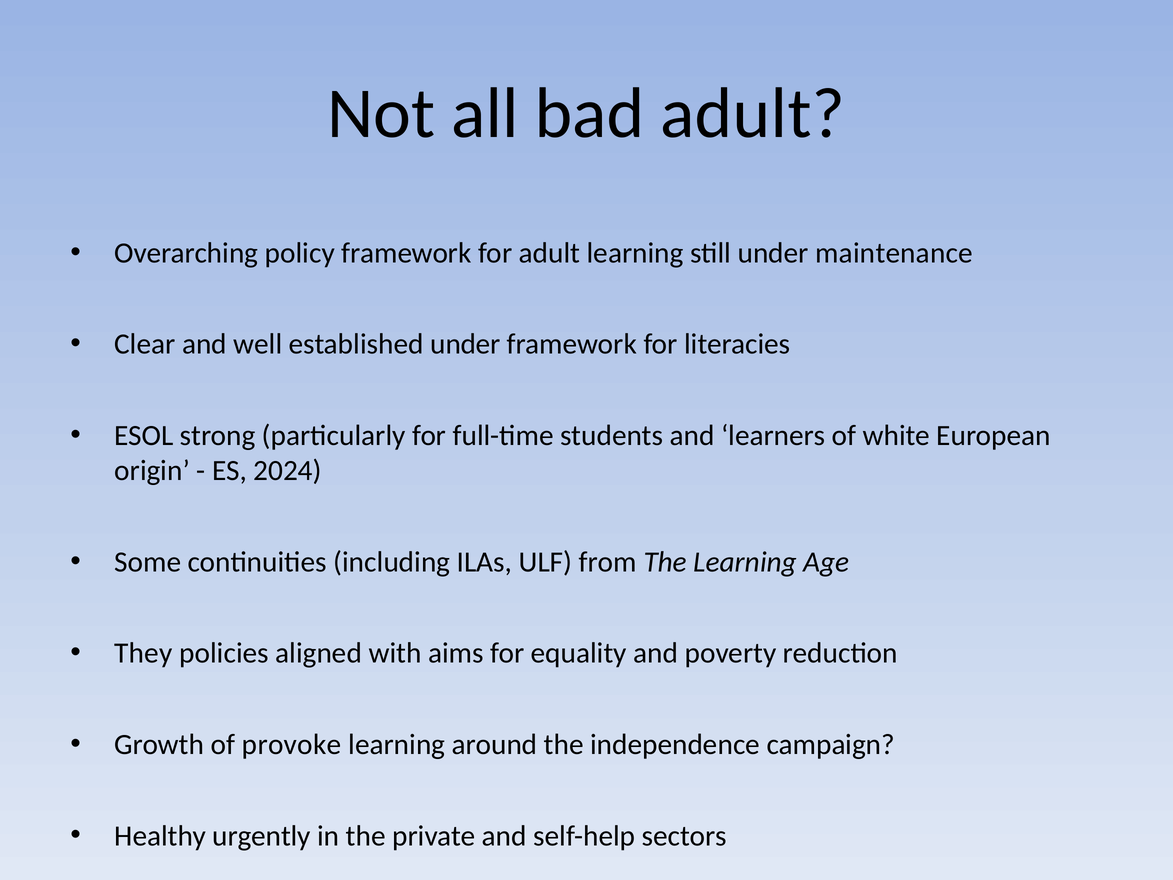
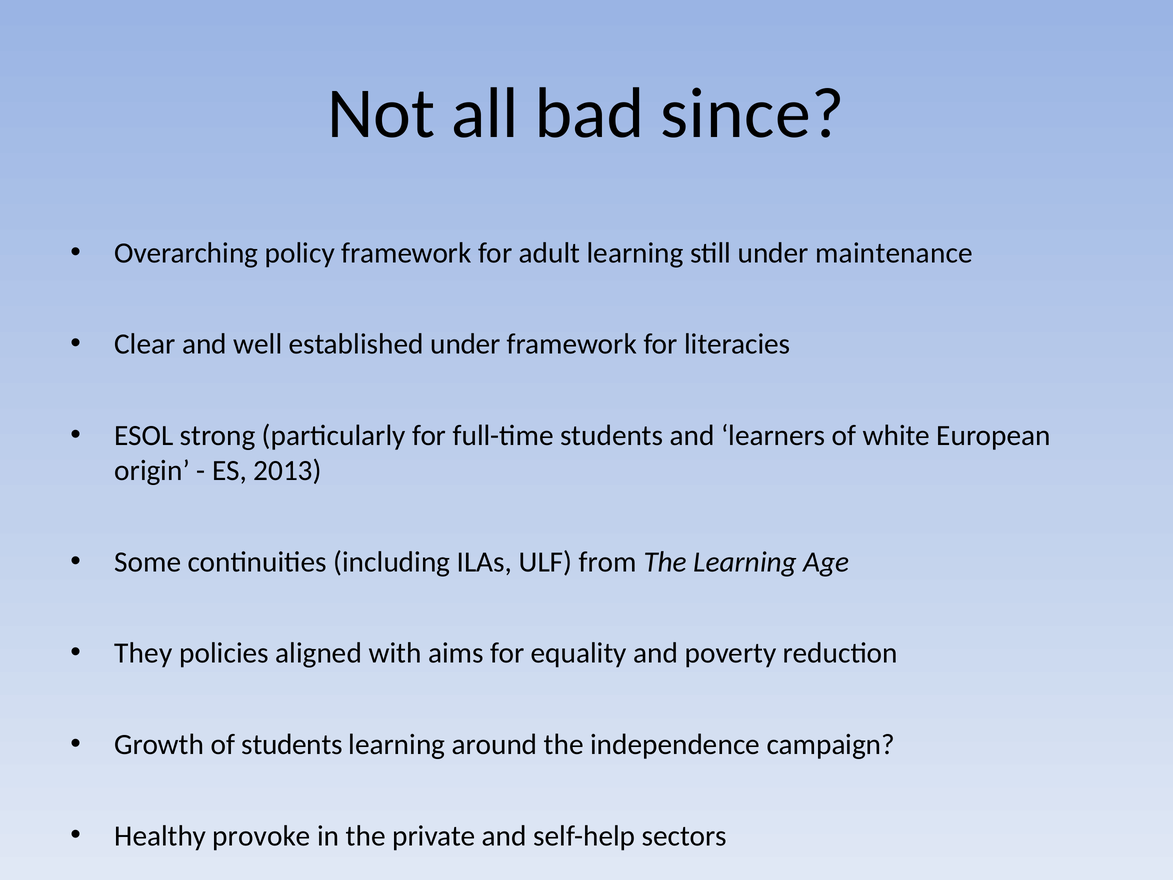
bad adult: adult -> since
2024: 2024 -> 2013
of provoke: provoke -> students
urgently: urgently -> provoke
